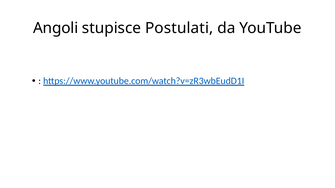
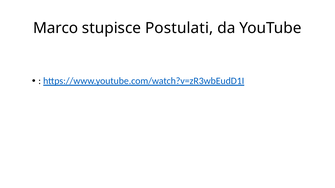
Angoli: Angoli -> Marco
